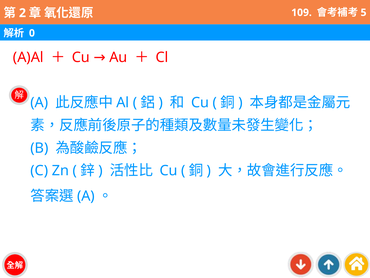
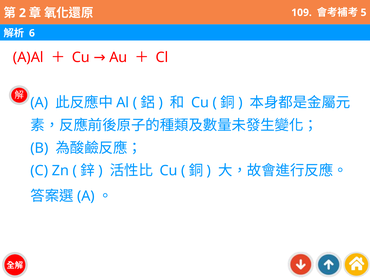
0: 0 -> 6
